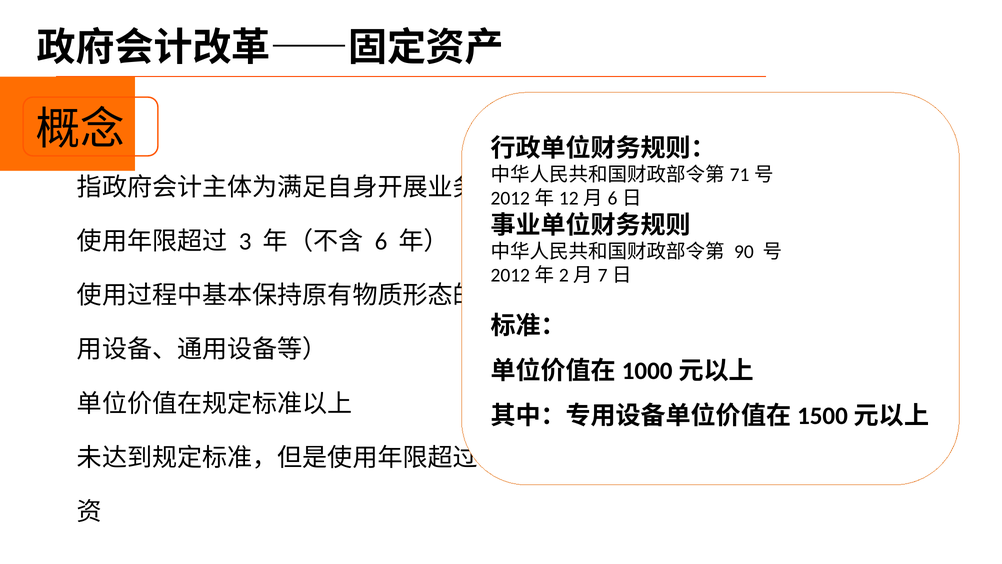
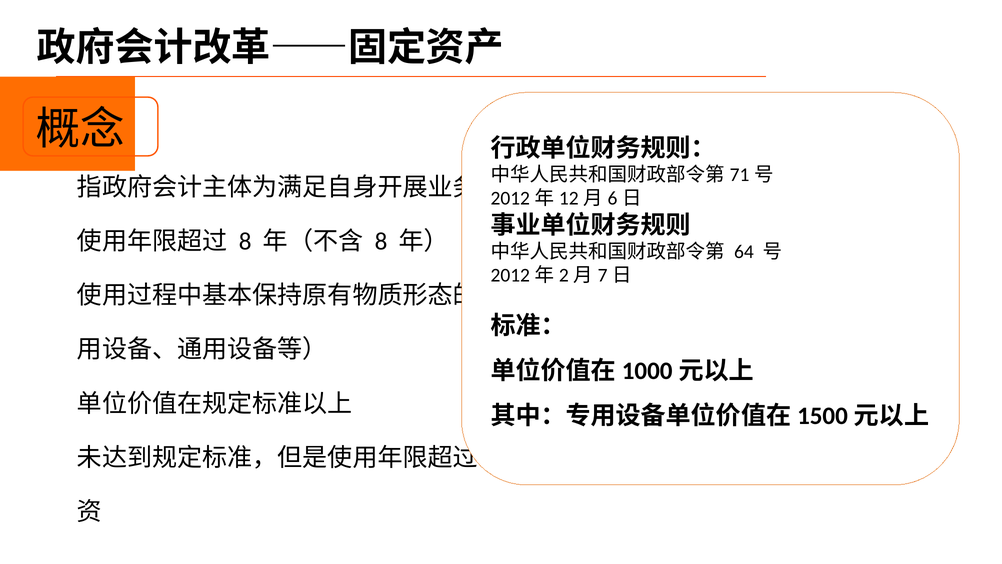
3 at (245, 241): 3 -> 8
6 at (381, 241): 6 -> 8
90: 90 -> 64
